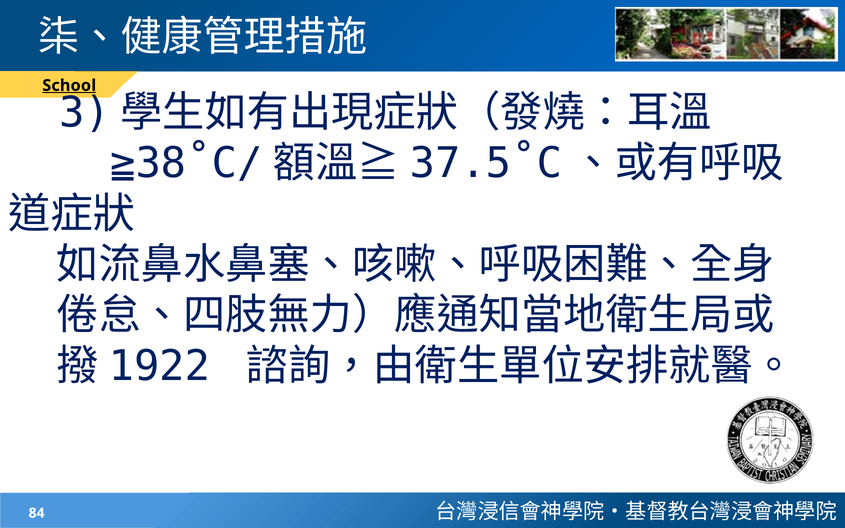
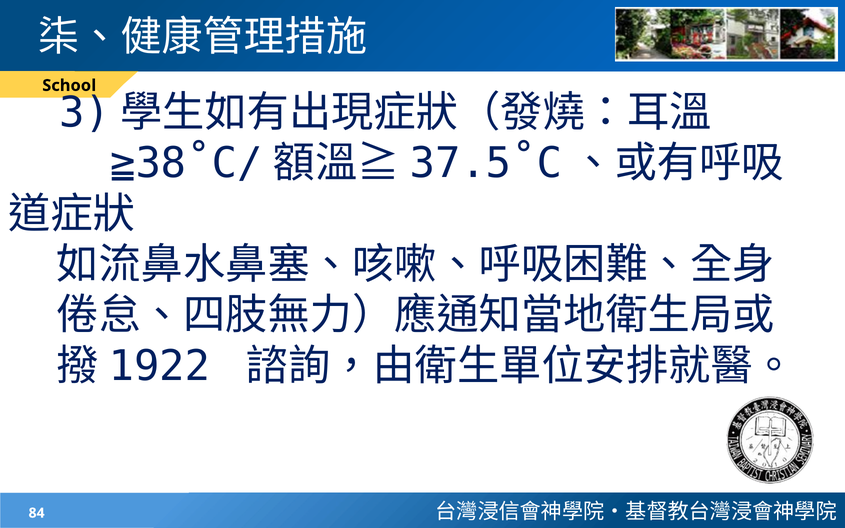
School underline: present -> none
